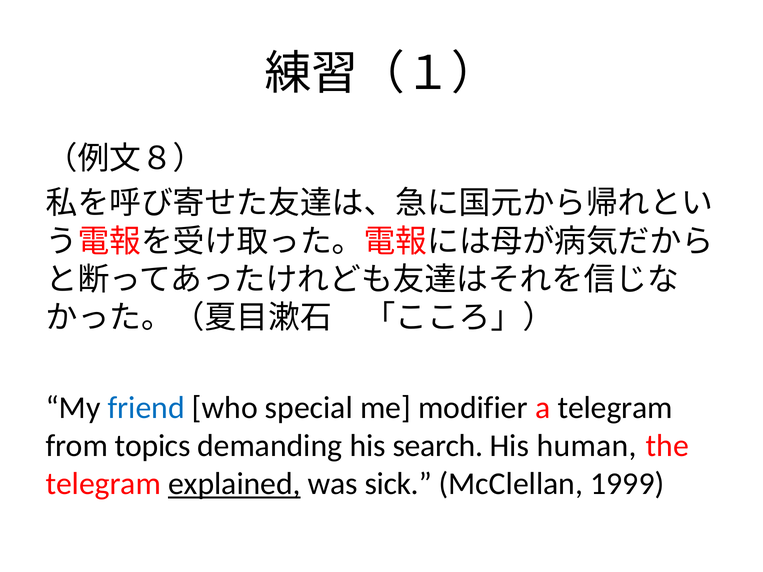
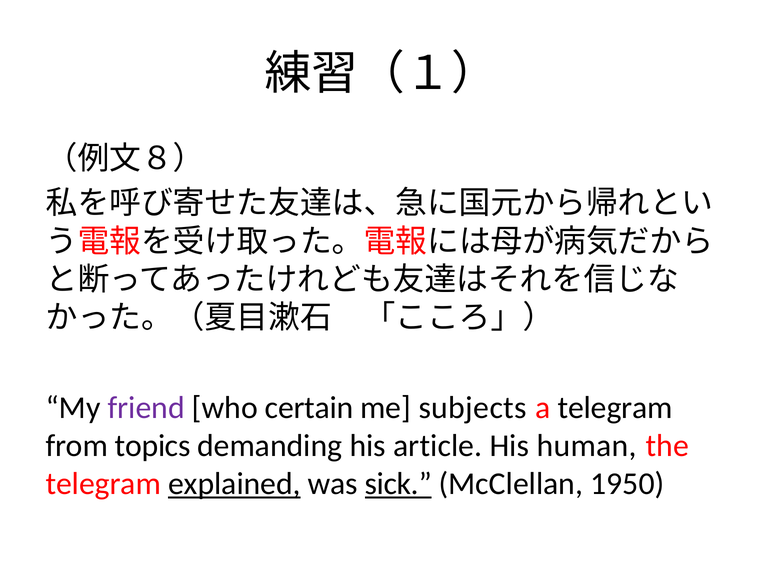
friend colour: blue -> purple
special: special -> certain
modifier: modifier -> subjects
search: search -> article
sick underline: none -> present
1999: 1999 -> 1950
